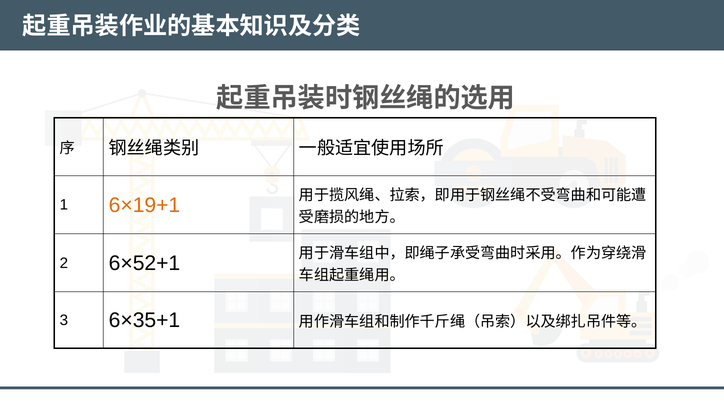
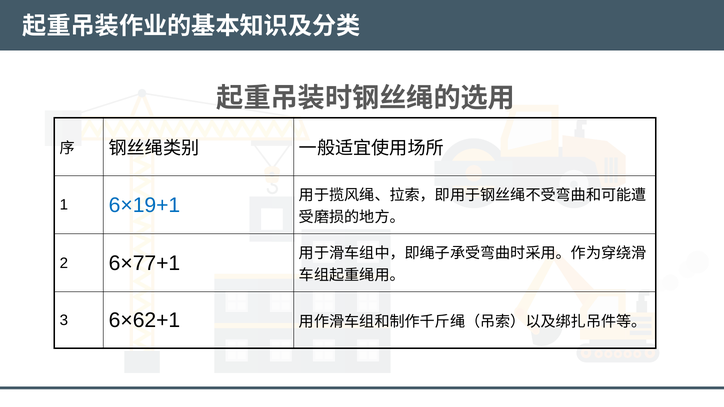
6×19+1 colour: orange -> blue
6×52+1: 6×52+1 -> 6×77+1
6×35+1: 6×35+1 -> 6×62+1
